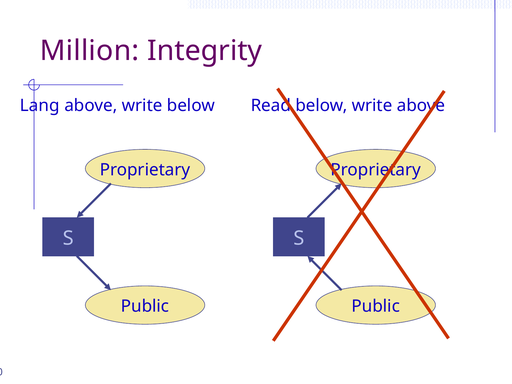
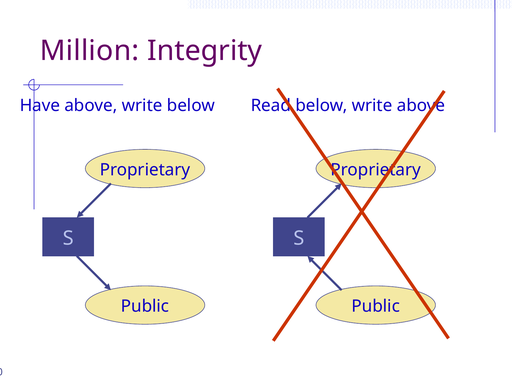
Lang: Lang -> Have
